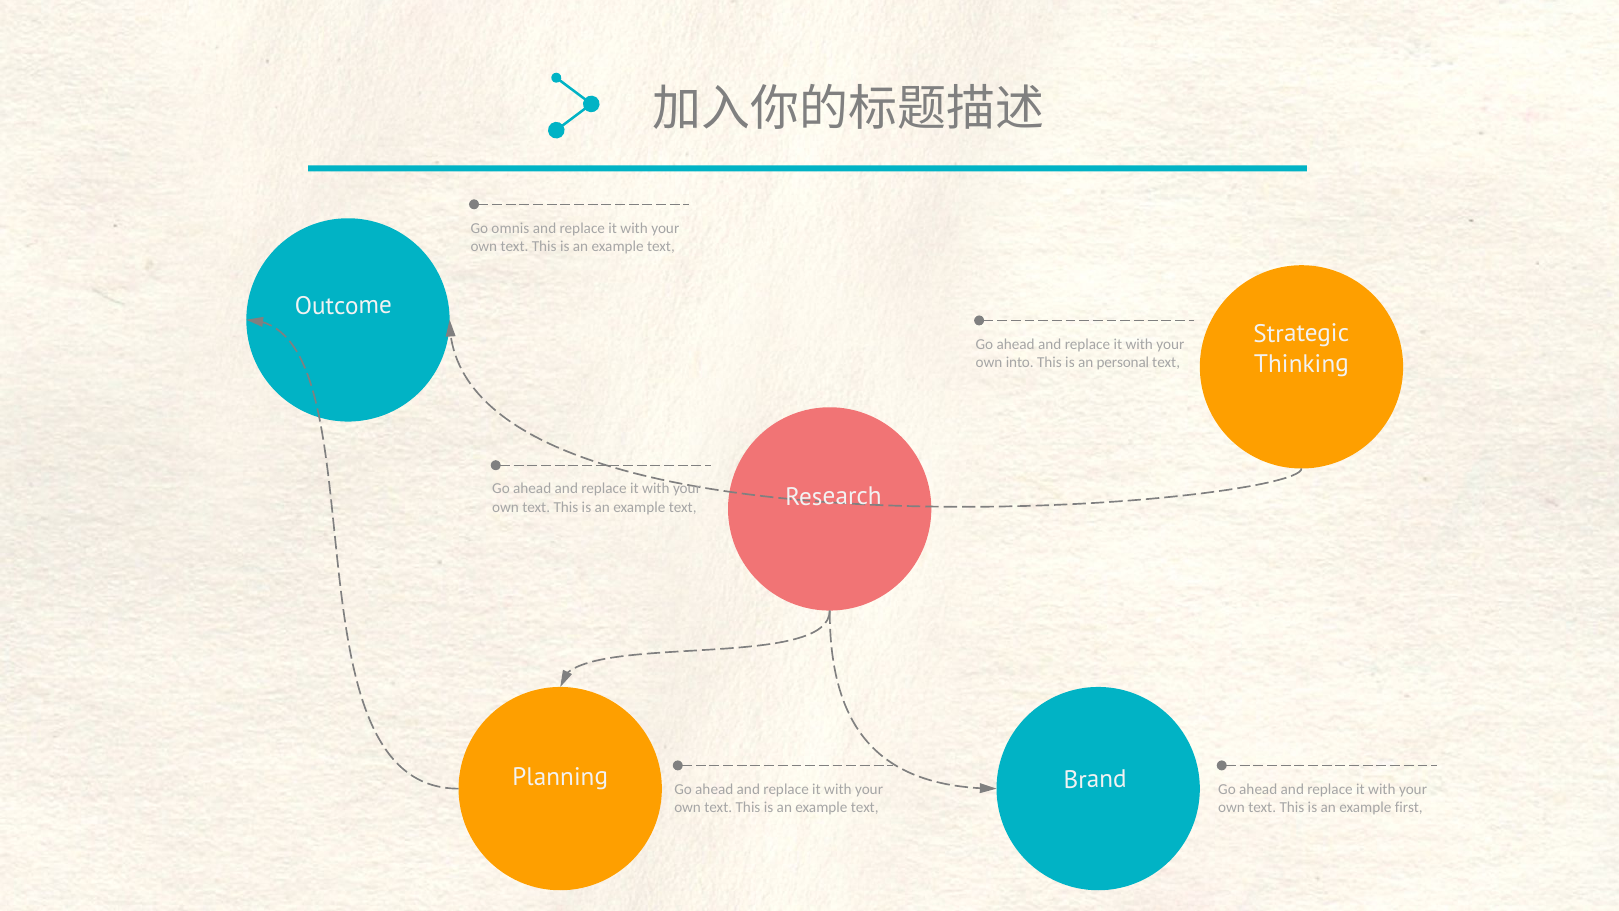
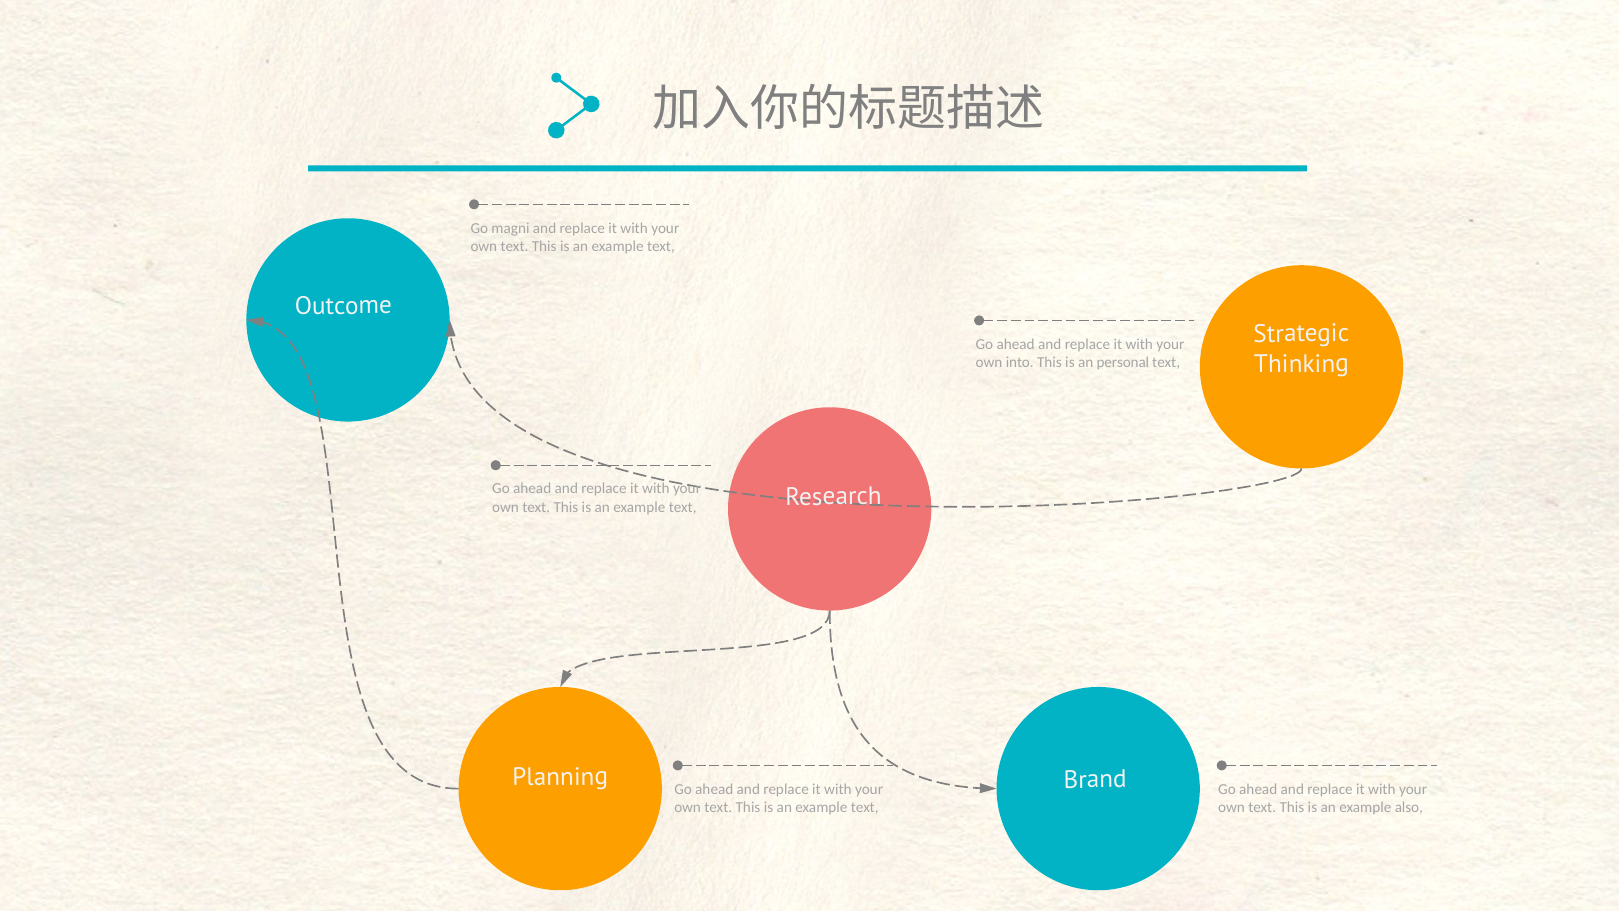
omnis: omnis -> magni
first: first -> also
